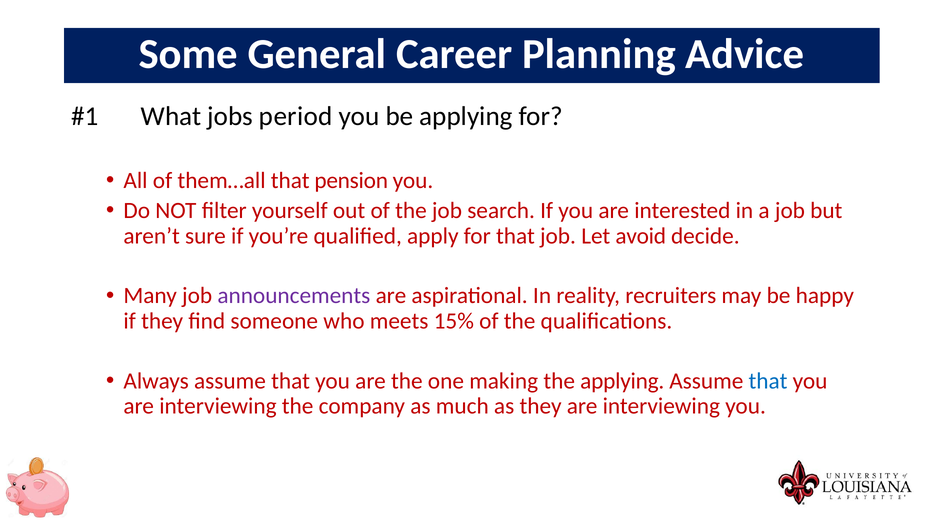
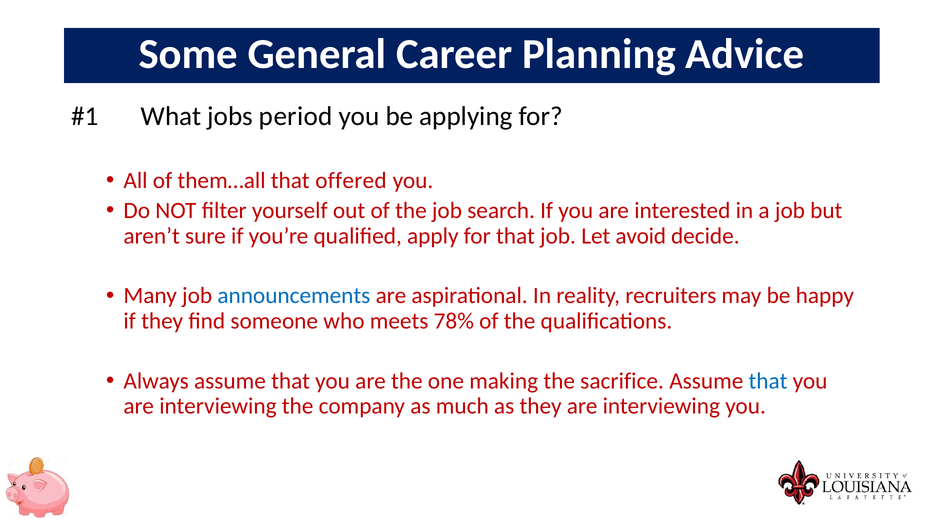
pension: pension -> offered
announcements colour: purple -> blue
15%: 15% -> 78%
the applying: applying -> sacrifice
